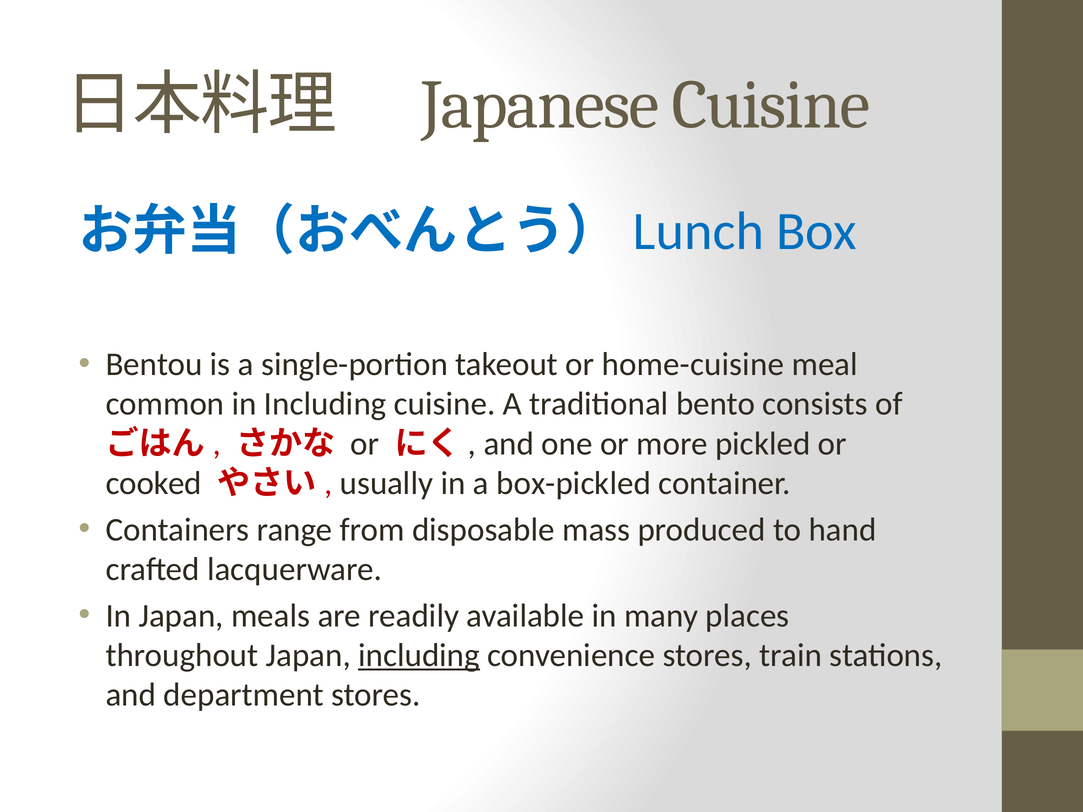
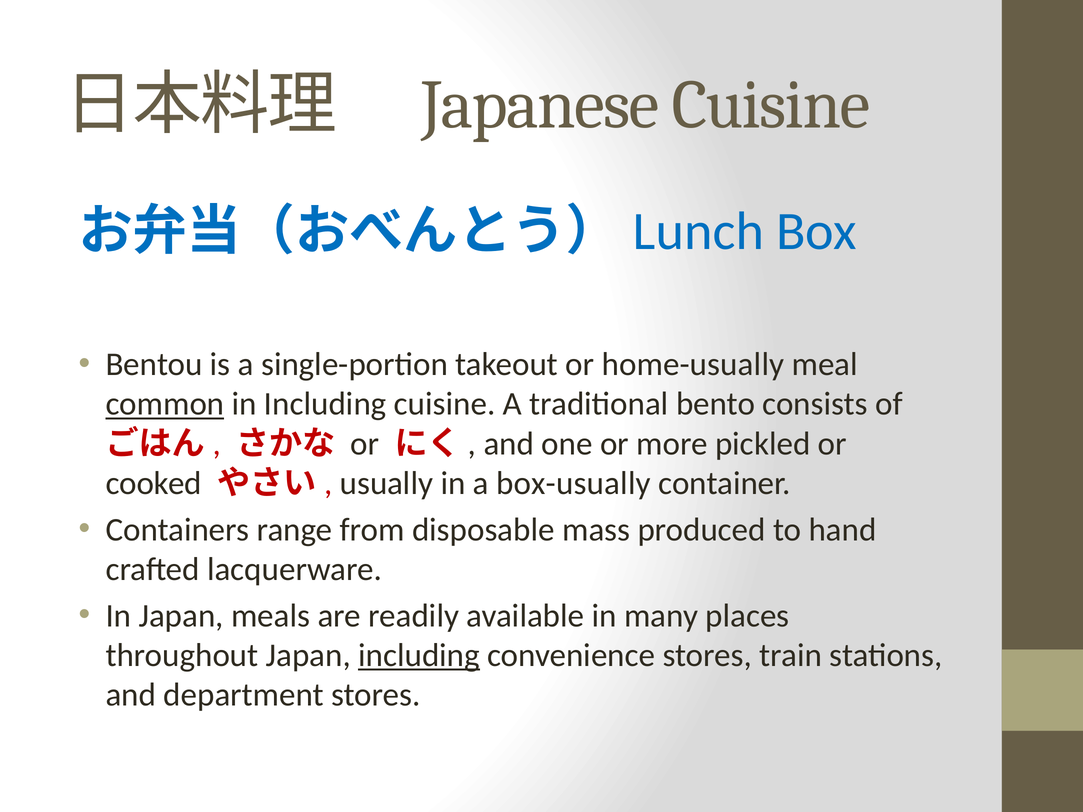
home-cuisine: home-cuisine -> home-usually
common underline: none -> present
box-pickled: box-pickled -> box-usually
